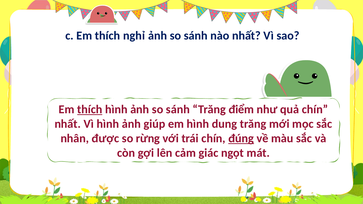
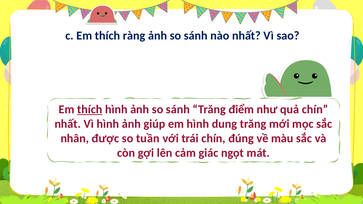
nghỉ: nghỉ -> ràng
rừng: rừng -> tuần
đúng underline: present -> none
